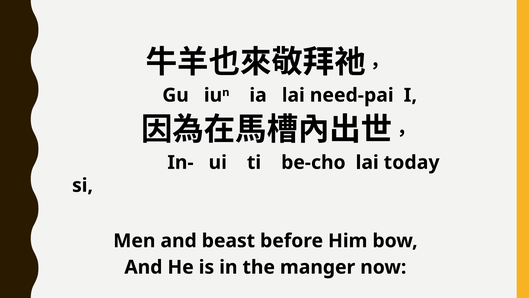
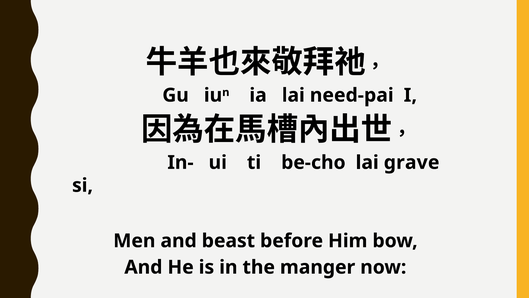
today: today -> grave
